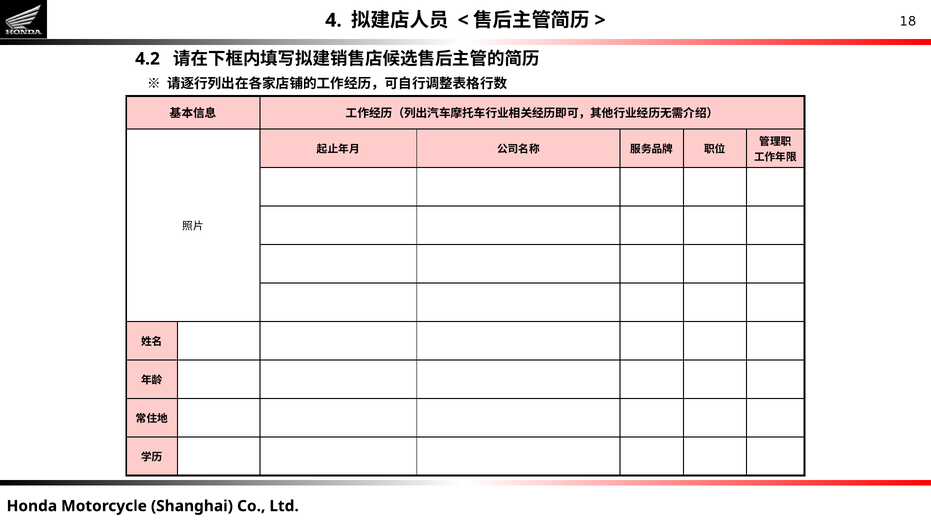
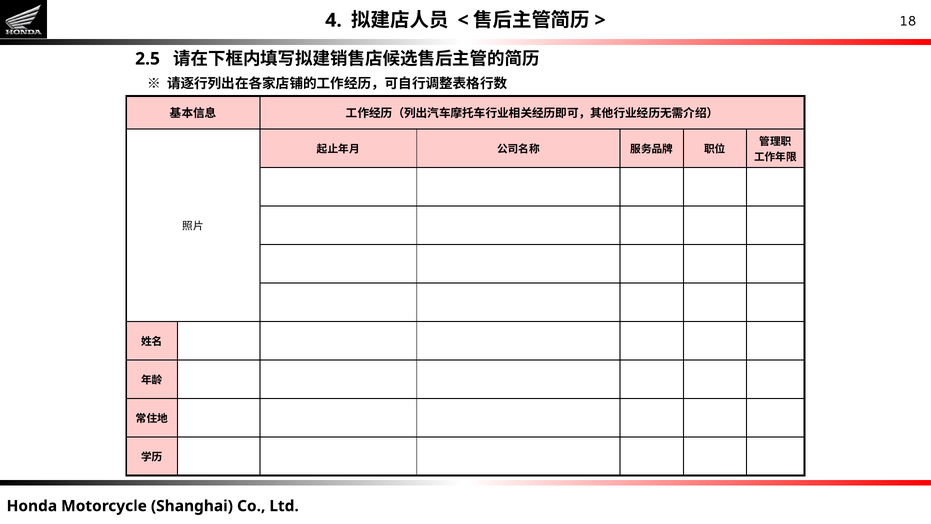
4.2: 4.2 -> 2.5
